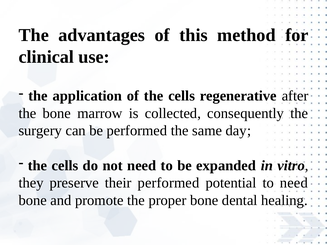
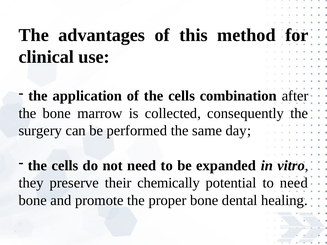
regenerative: regenerative -> combination
their performed: performed -> chemically
